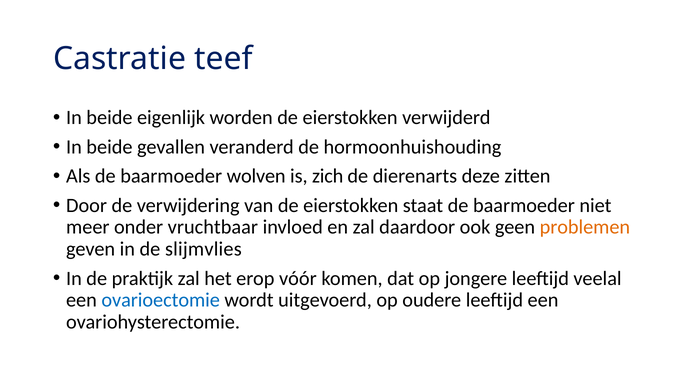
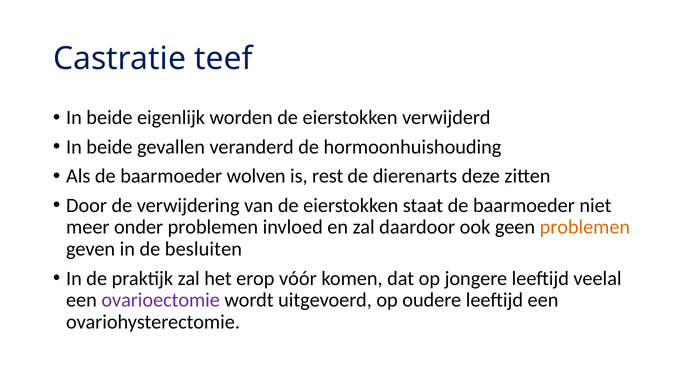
zich: zich -> rest
onder vruchtbaar: vruchtbaar -> problemen
slijmvlies: slijmvlies -> besluiten
ovarioectomie colour: blue -> purple
